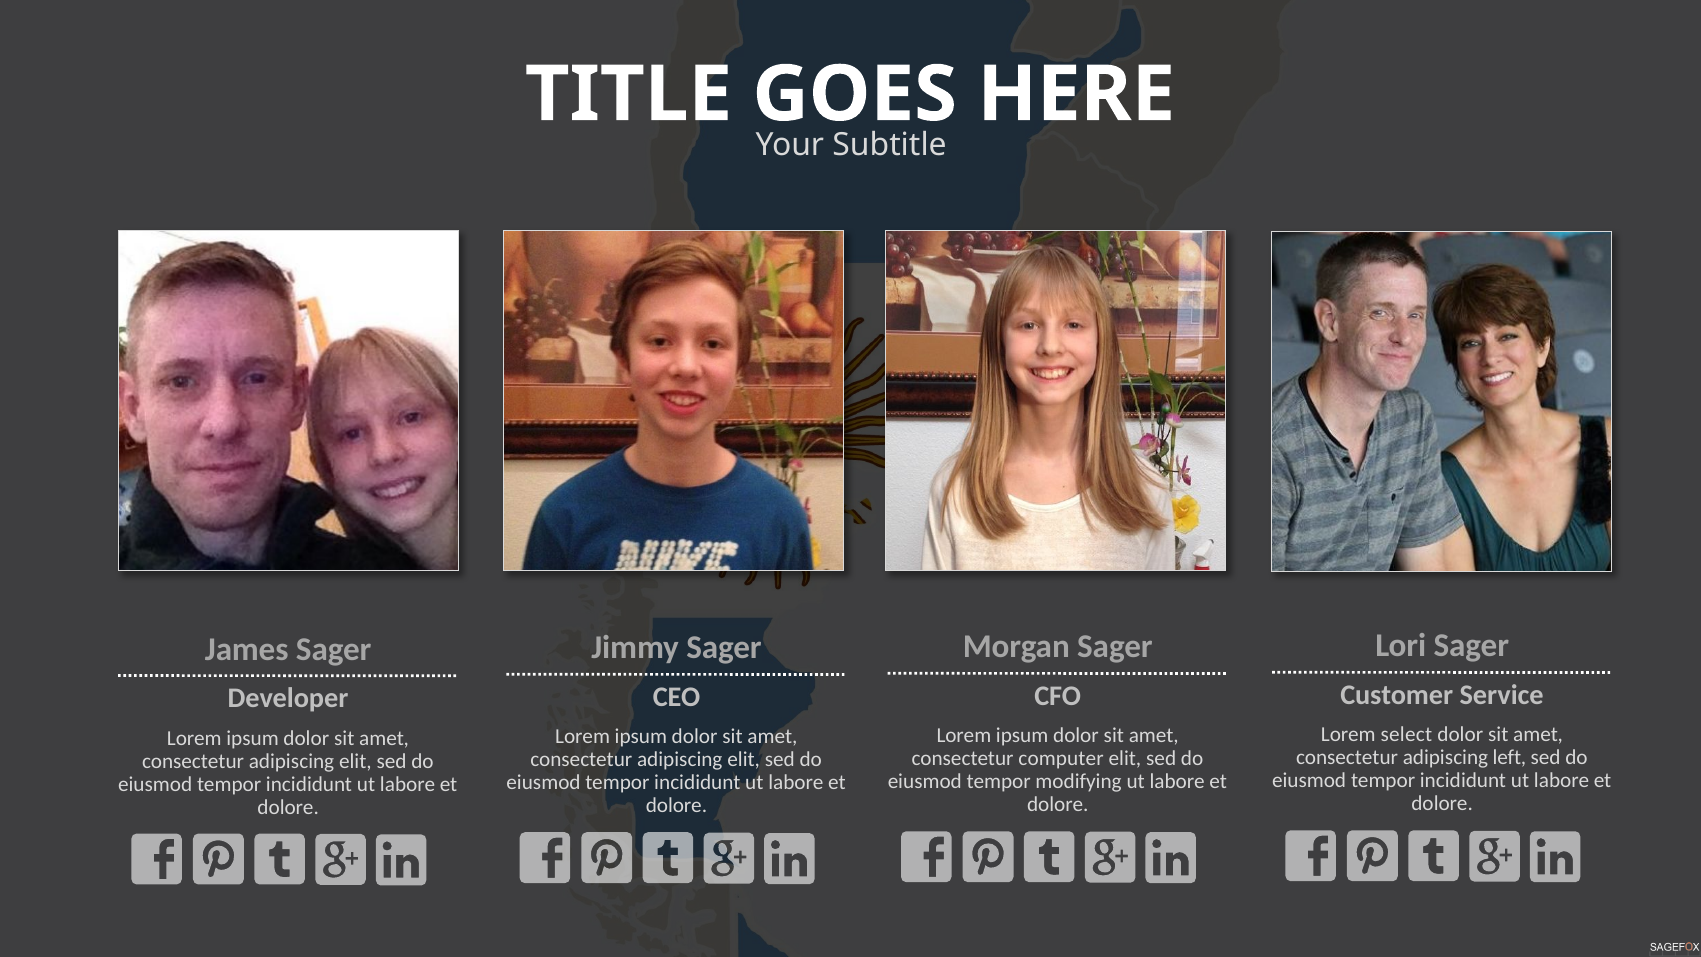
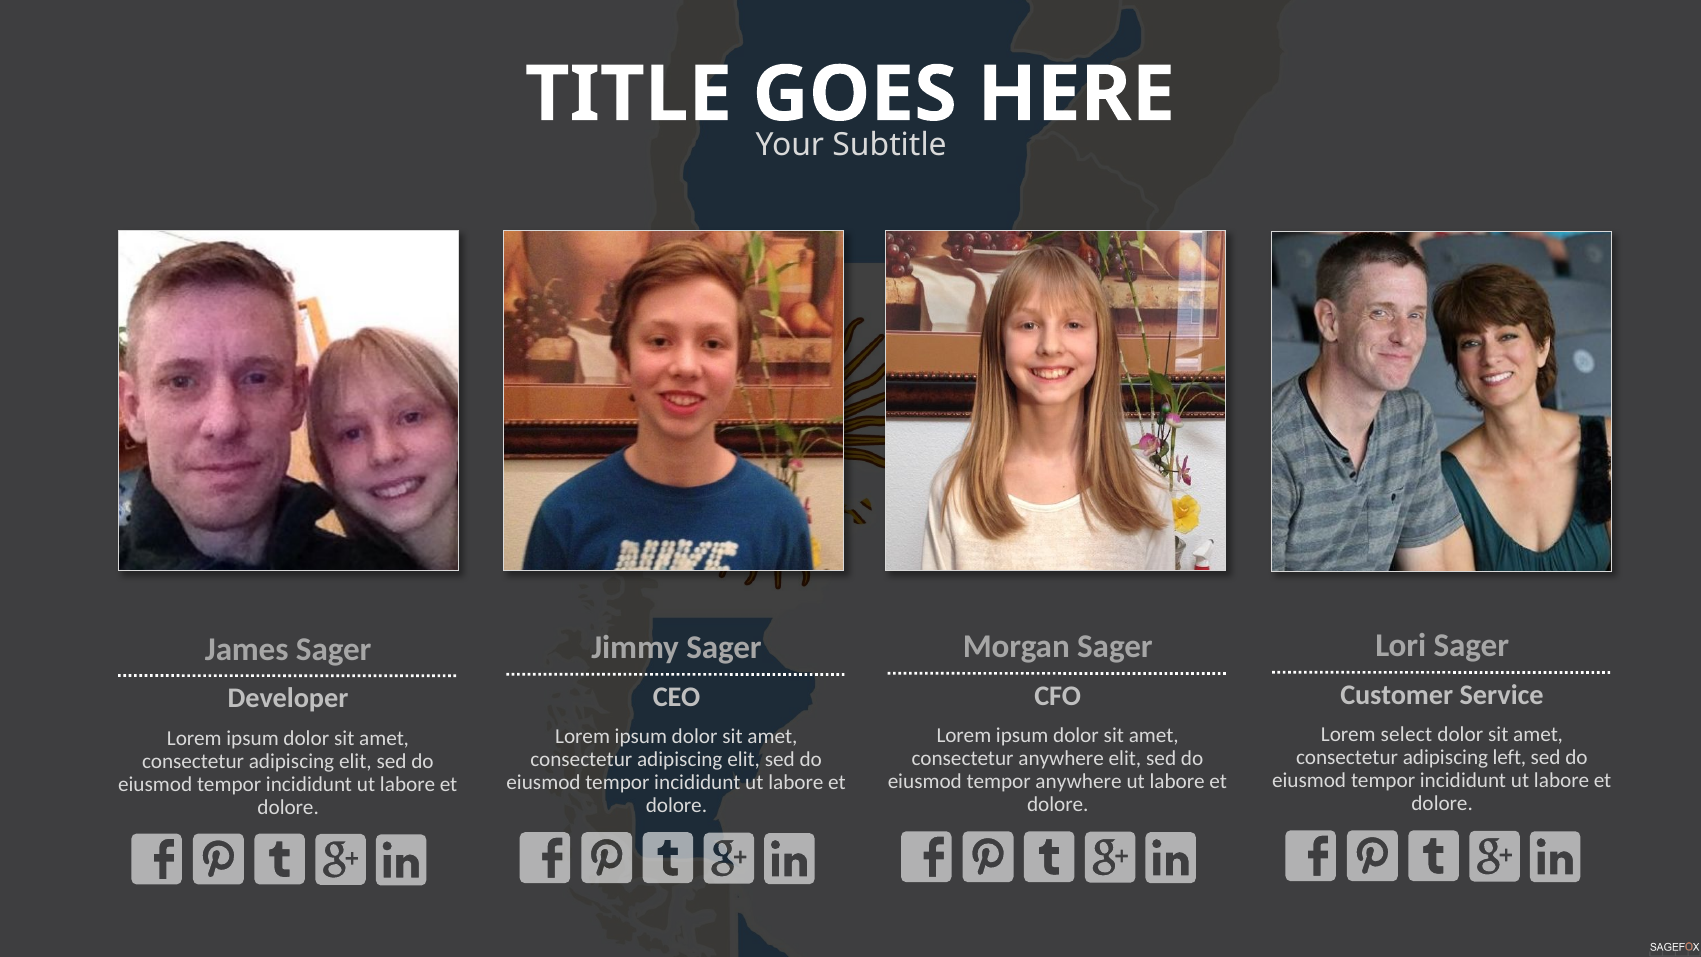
consectetur computer: computer -> anywhere
tempor modifying: modifying -> anywhere
